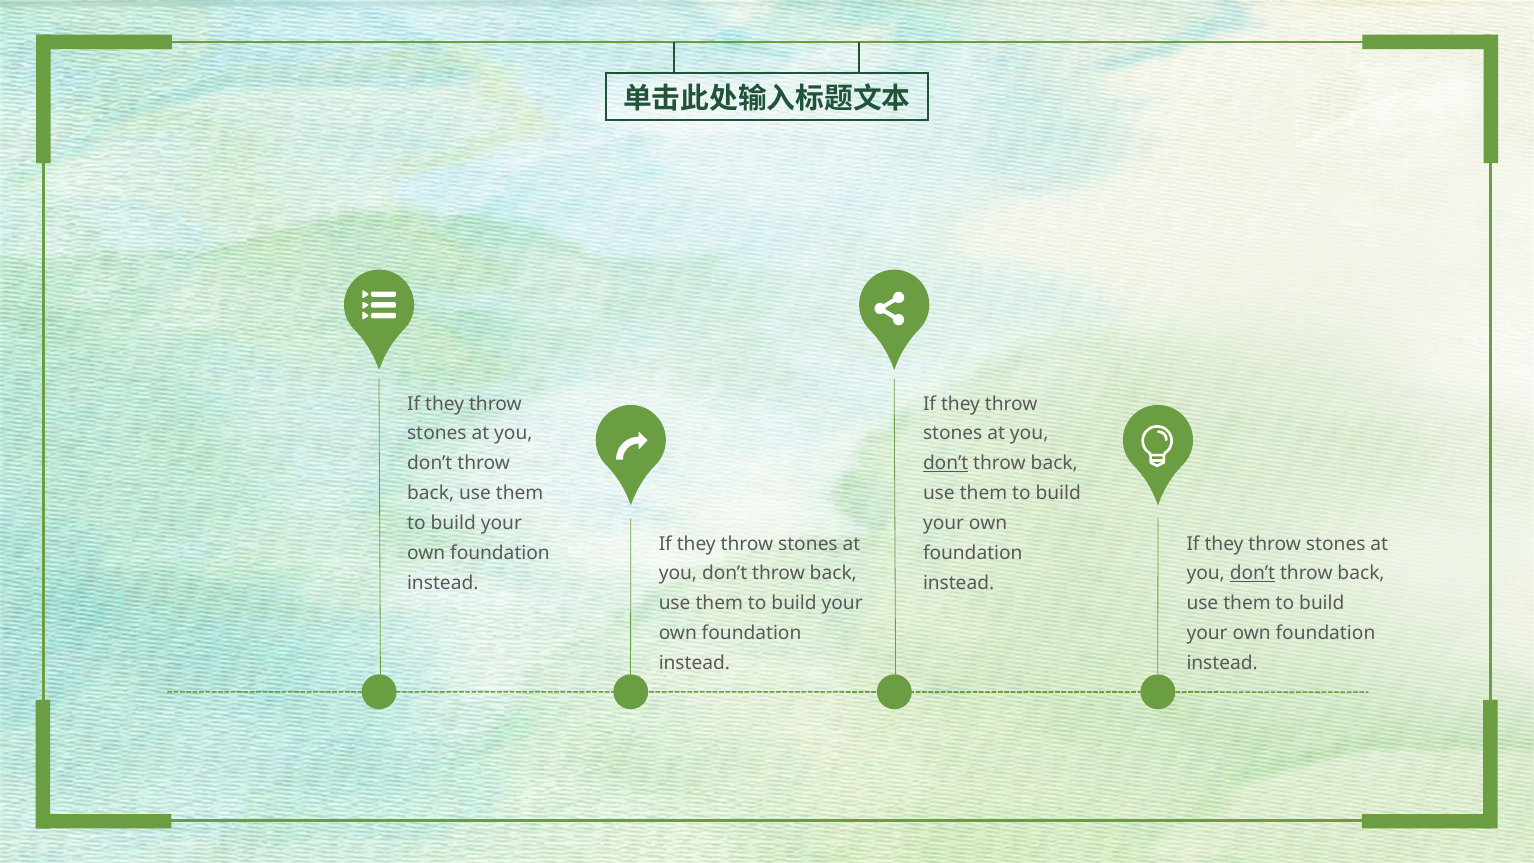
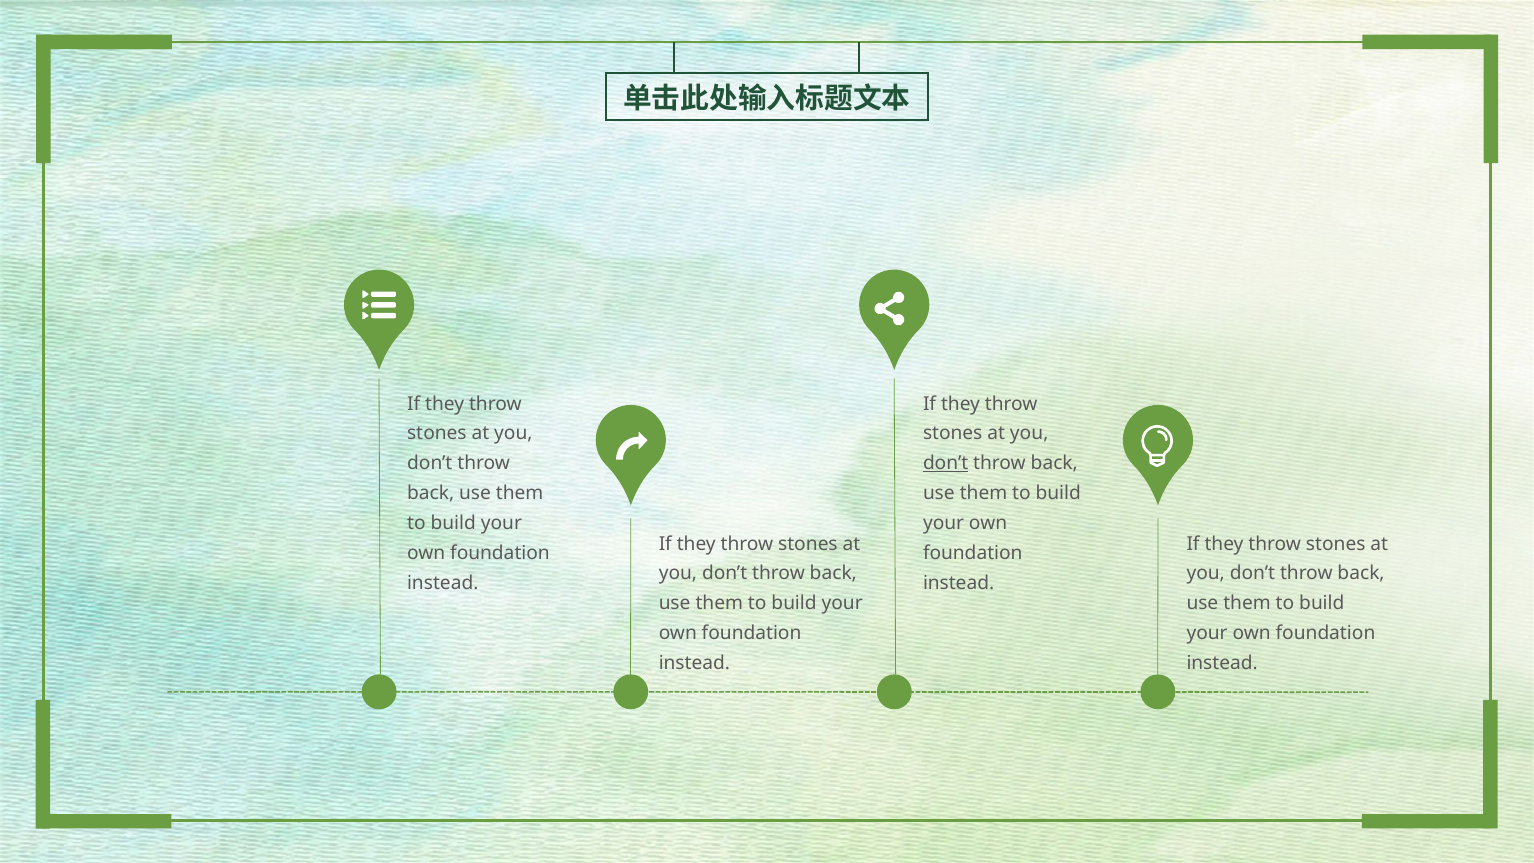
don’t at (1252, 574) underline: present -> none
